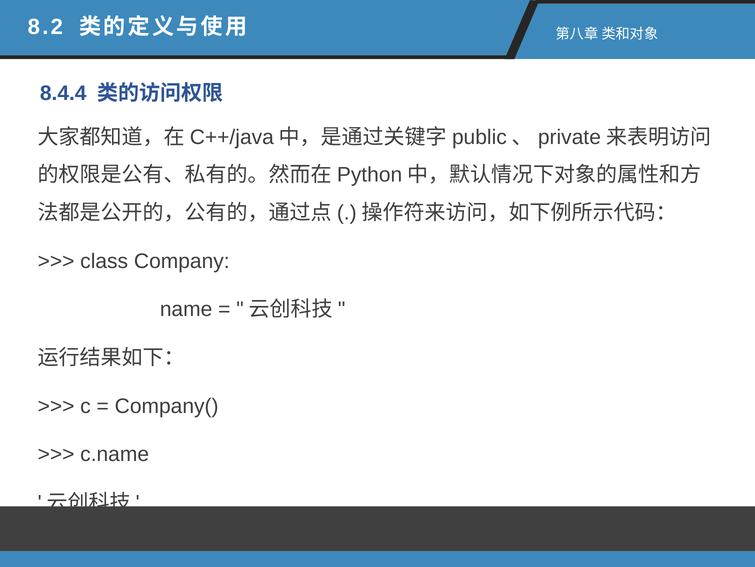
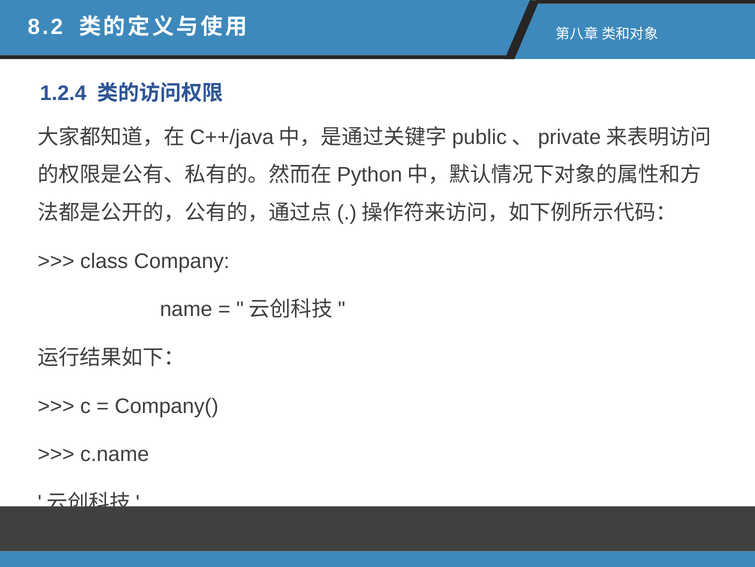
8.4.4: 8.4.4 -> 1.2.4
